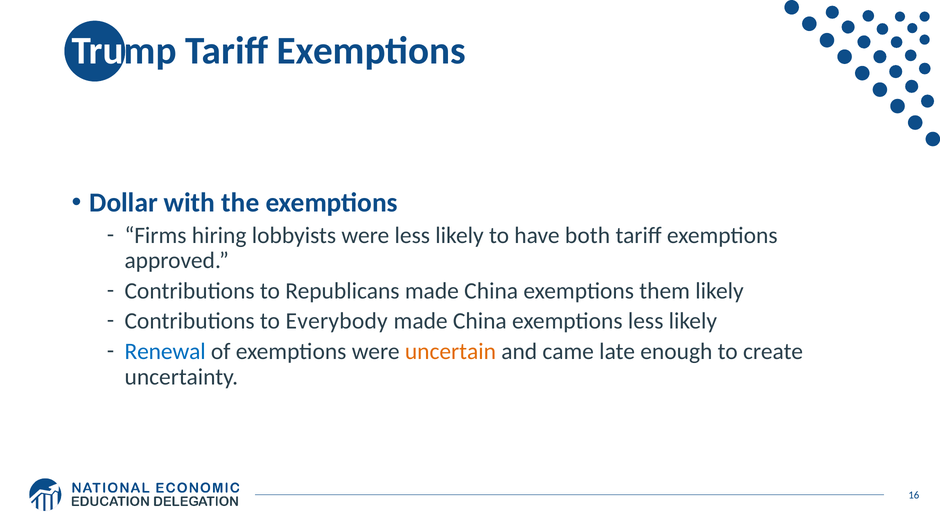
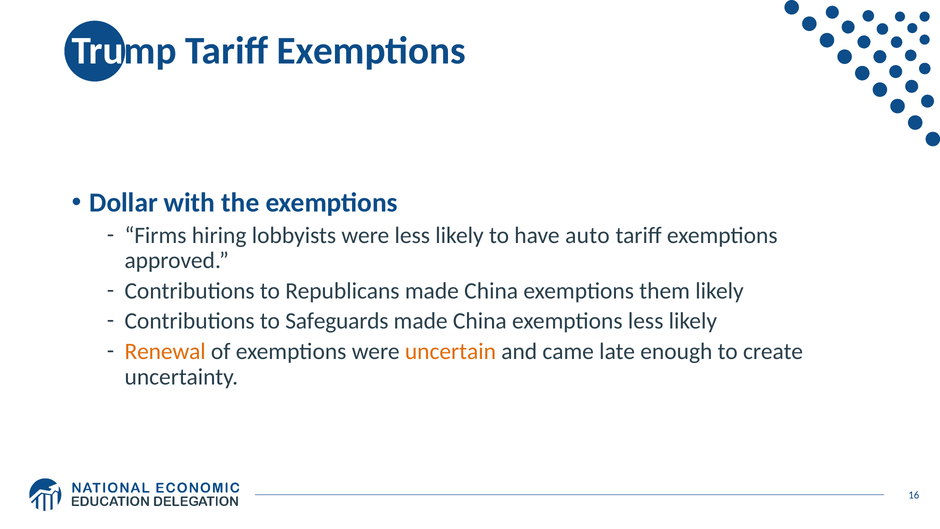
both: both -> auto
Everybody: Everybody -> Safeguards
Renewal colour: blue -> orange
